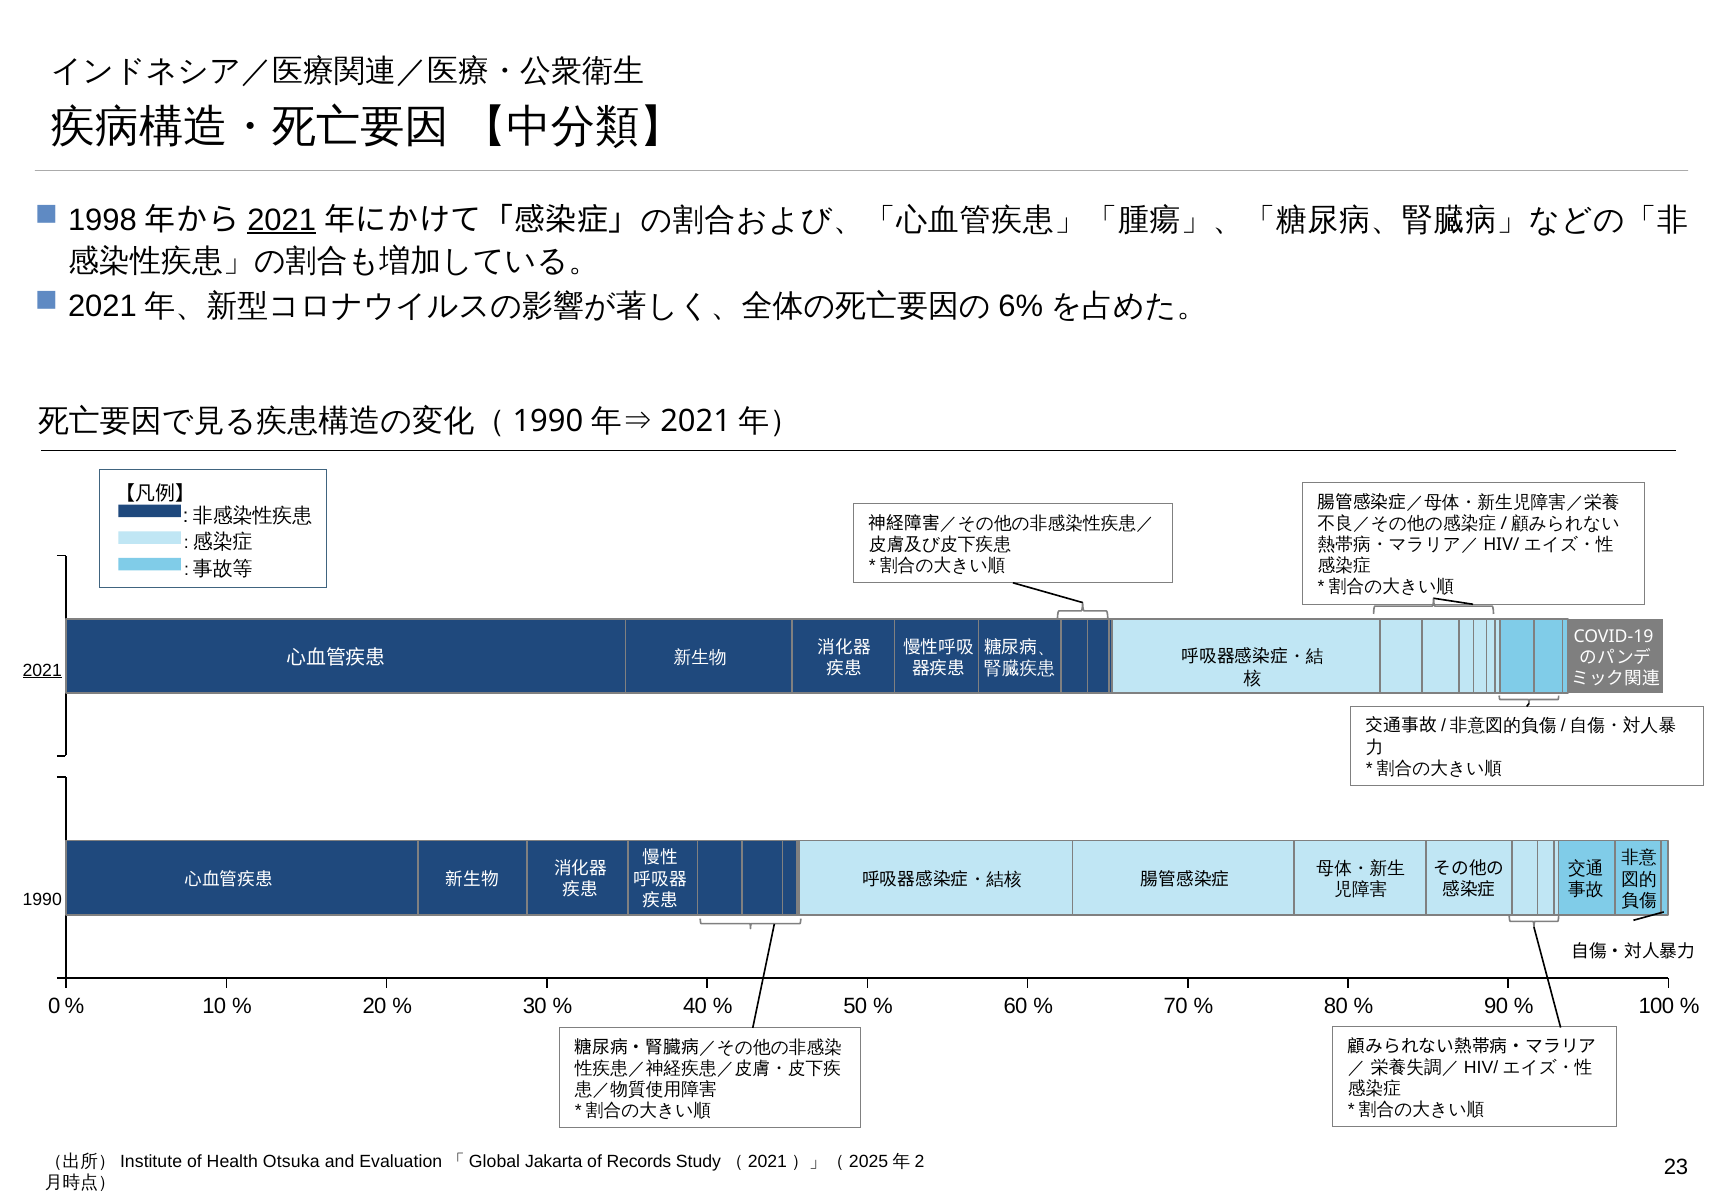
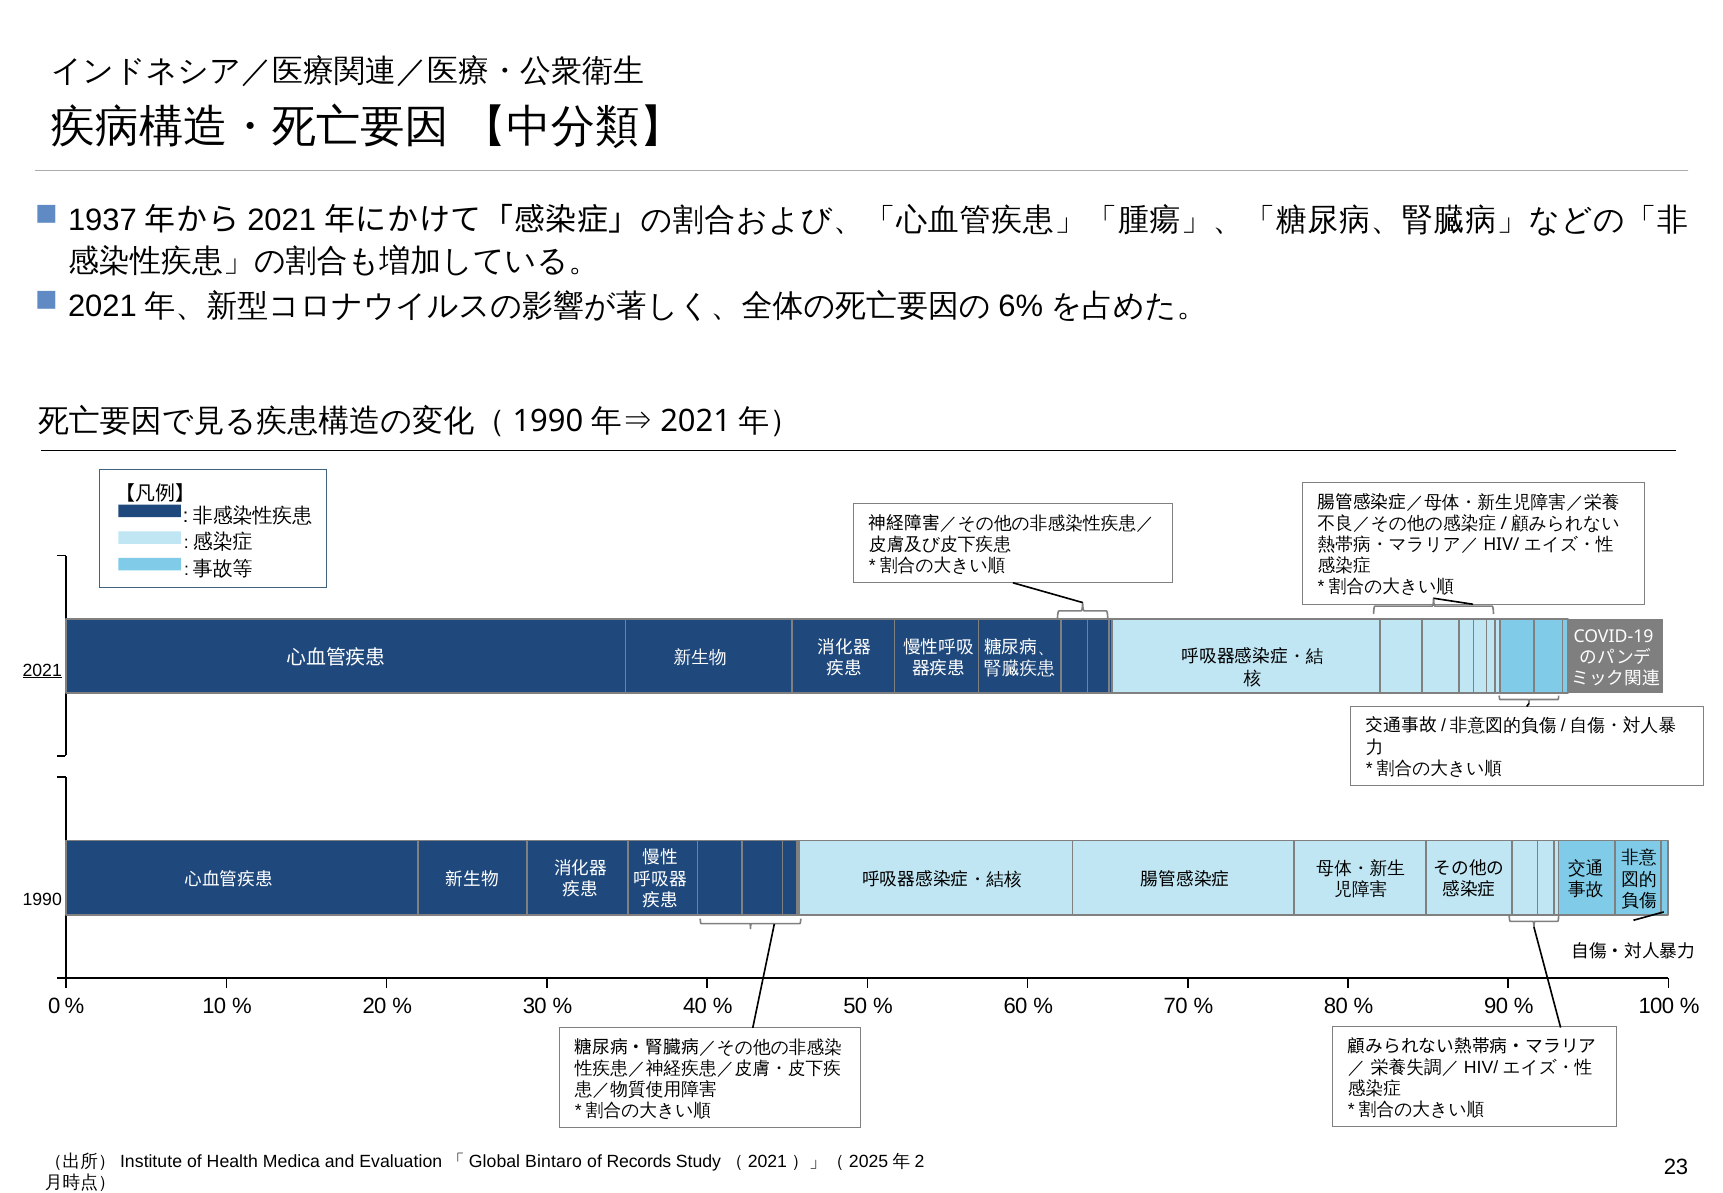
1998: 1998 -> 1937
2021 at (282, 220) underline: present -> none
Otsuka: Otsuka -> Medica
Jakarta: Jakarta -> Bintaro
